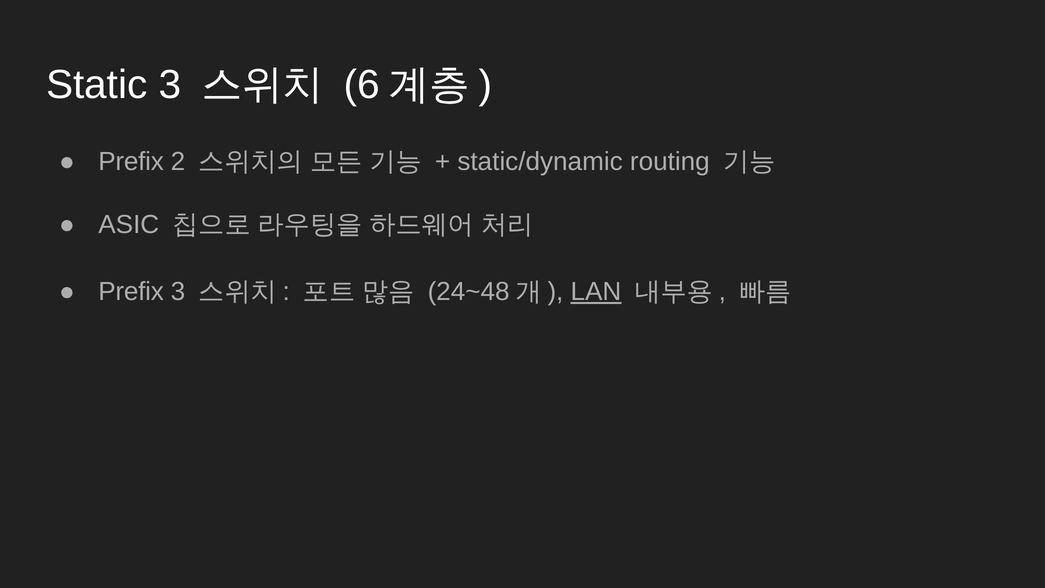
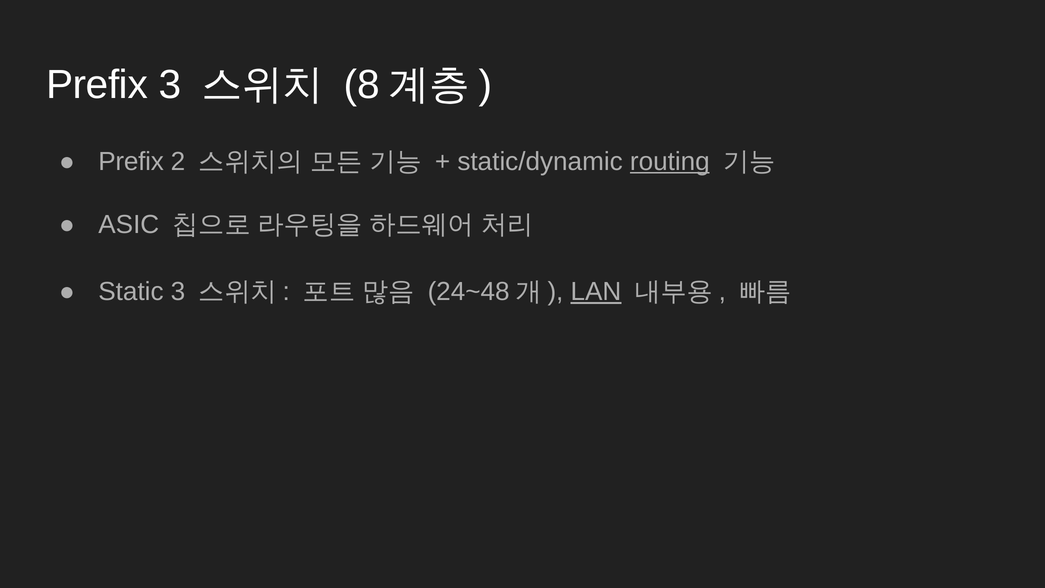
Static at (97, 85): Static -> Prefix
6: 6 -> 8
routing underline: none -> present
Prefix at (131, 292): Prefix -> Static
